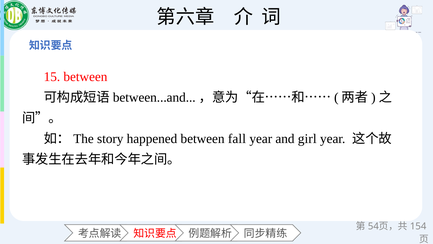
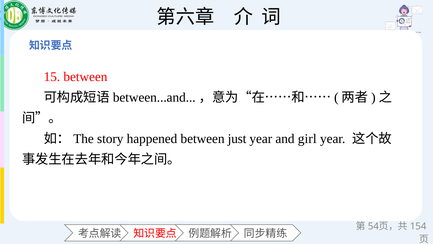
fall: fall -> just
